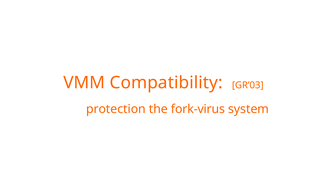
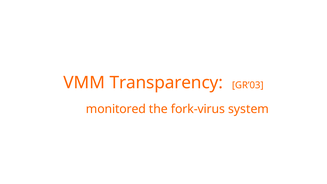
Compatibility: Compatibility -> Transparency
protection: protection -> monitored
